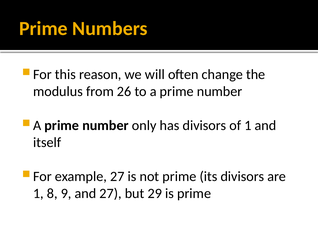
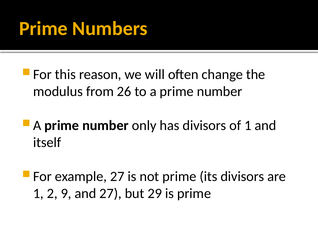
8: 8 -> 2
